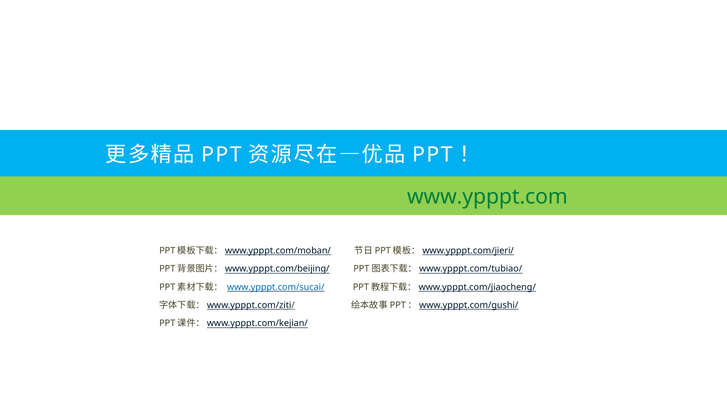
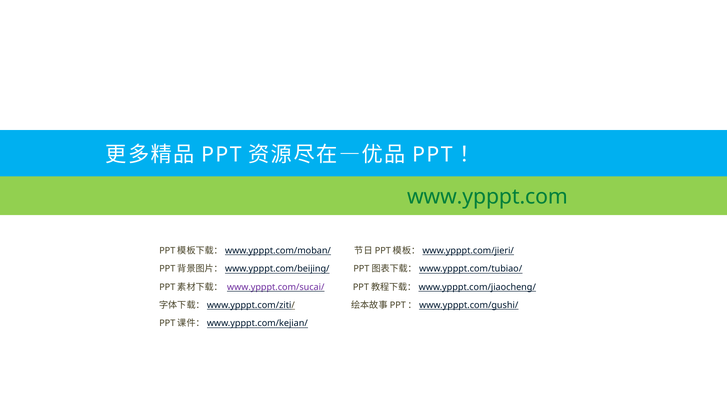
www.ypppt.com/sucai/ colour: blue -> purple
